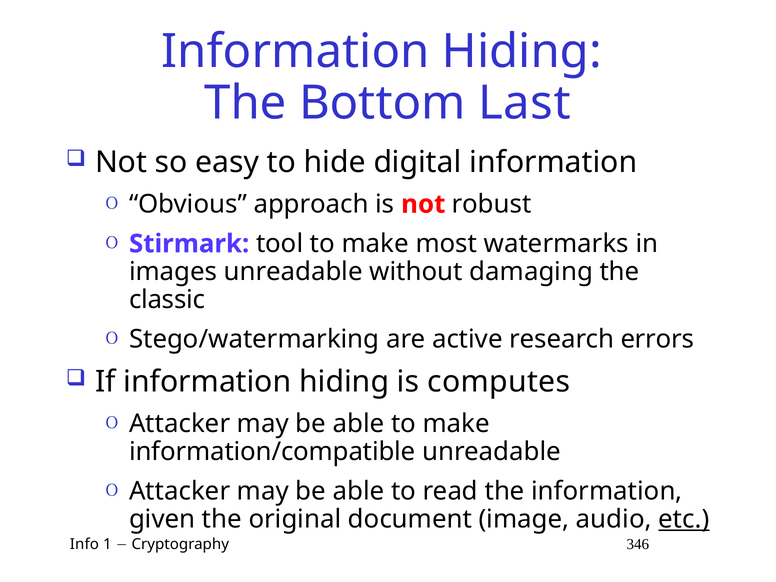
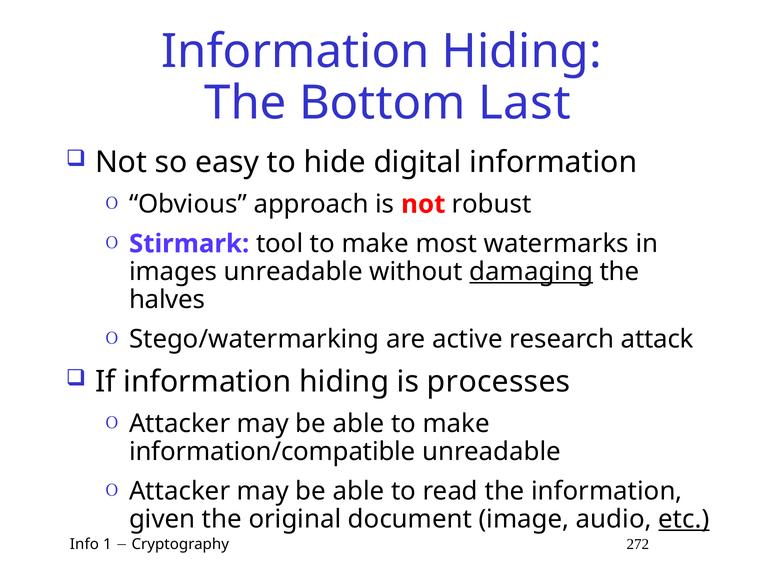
damaging underline: none -> present
classic: classic -> halves
errors: errors -> attack
computes: computes -> processes
346: 346 -> 272
